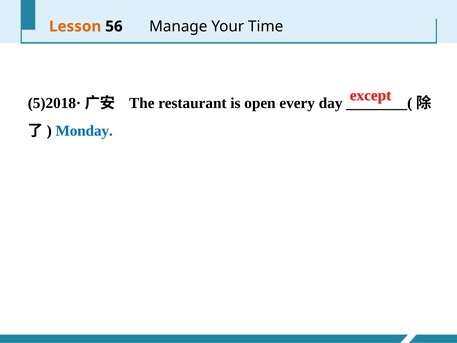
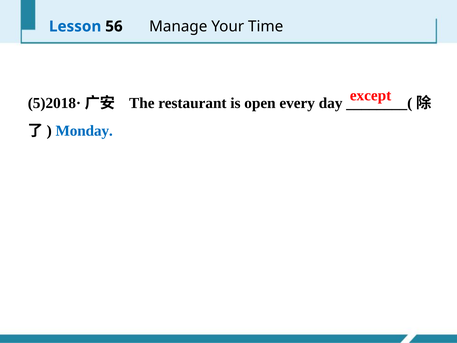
Lesson colour: orange -> blue
